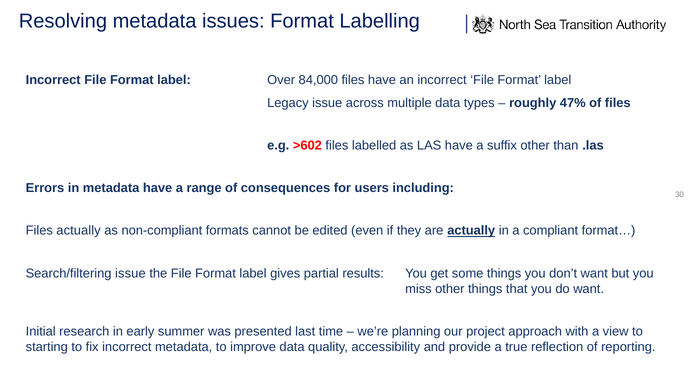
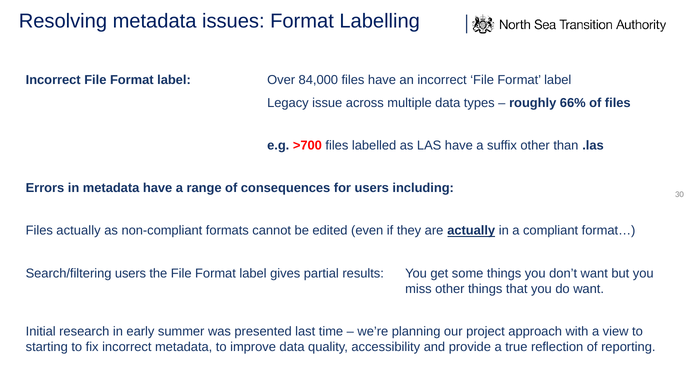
47%: 47% -> 66%
>602: >602 -> >700
Search/filtering issue: issue -> users
